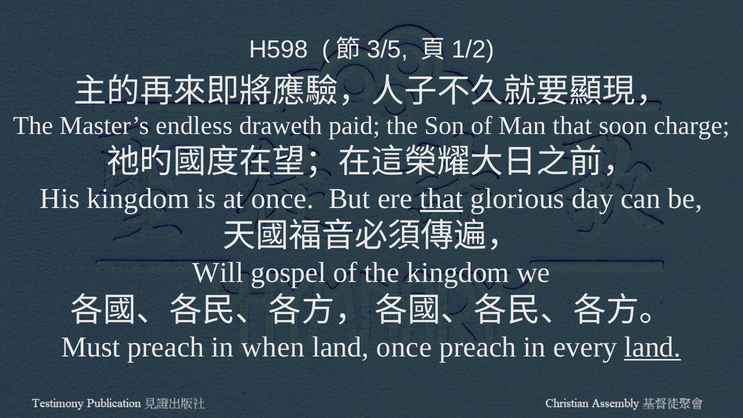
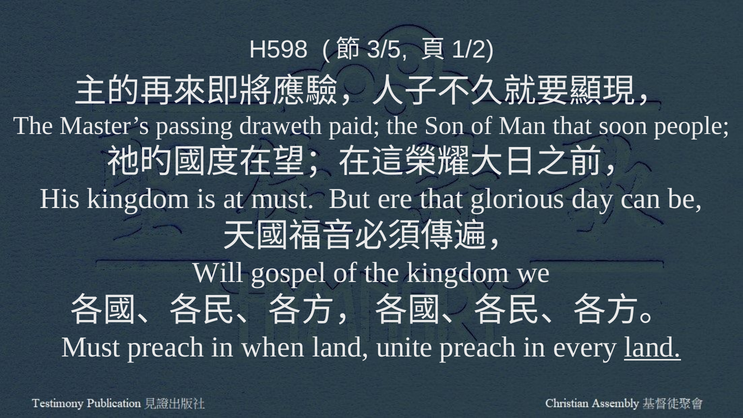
endless: endless -> passing
charge: charge -> people
at once: once -> must
that at (441, 199) underline: present -> none
land once: once -> unite
